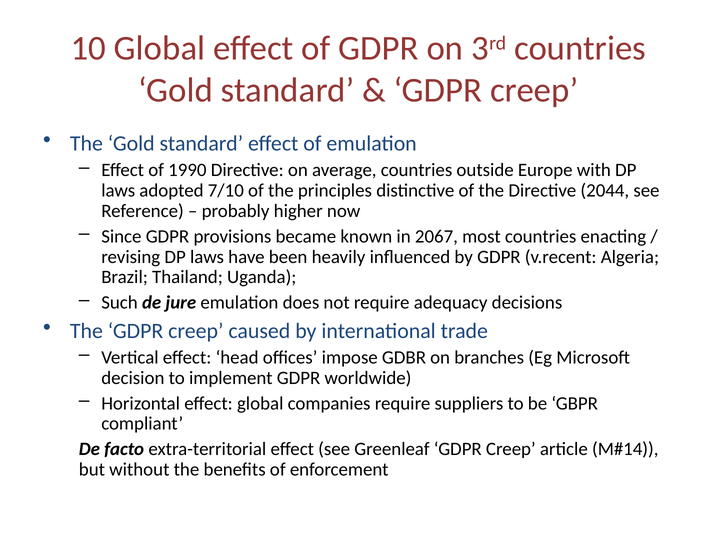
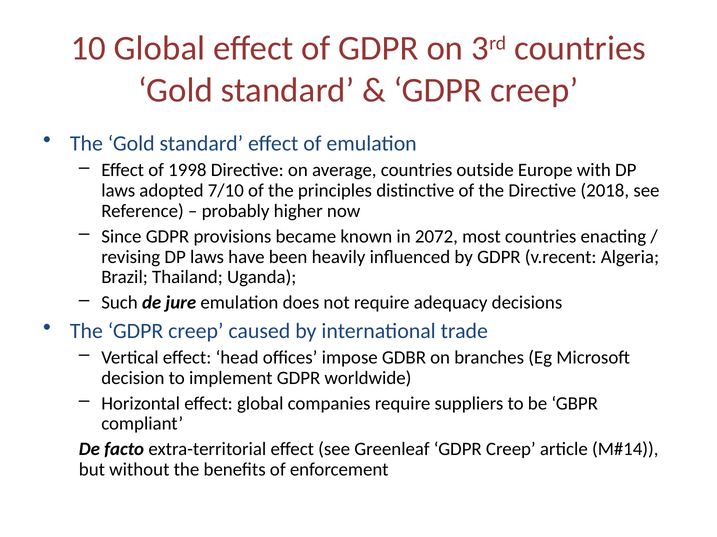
1990: 1990 -> 1998
2044: 2044 -> 2018
2067: 2067 -> 2072
